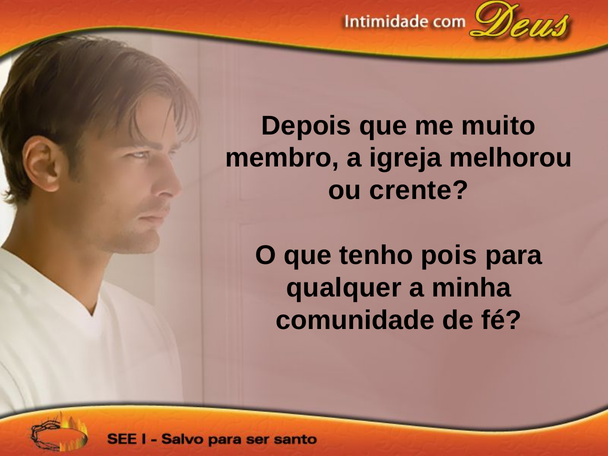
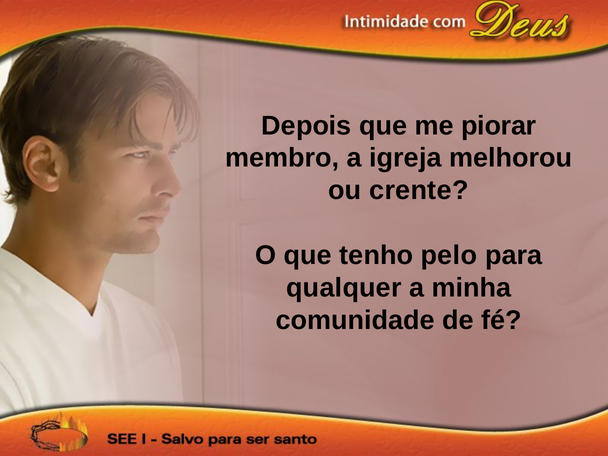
muito: muito -> piorar
pois: pois -> pelo
